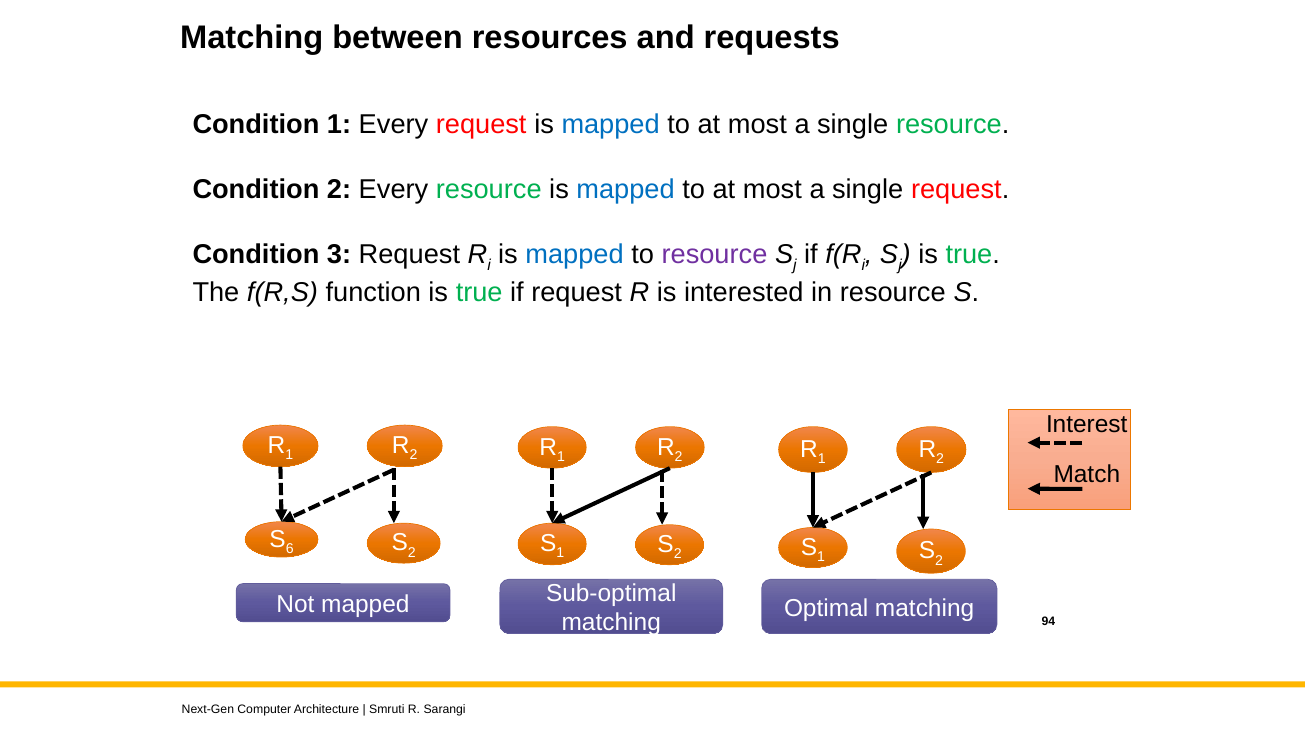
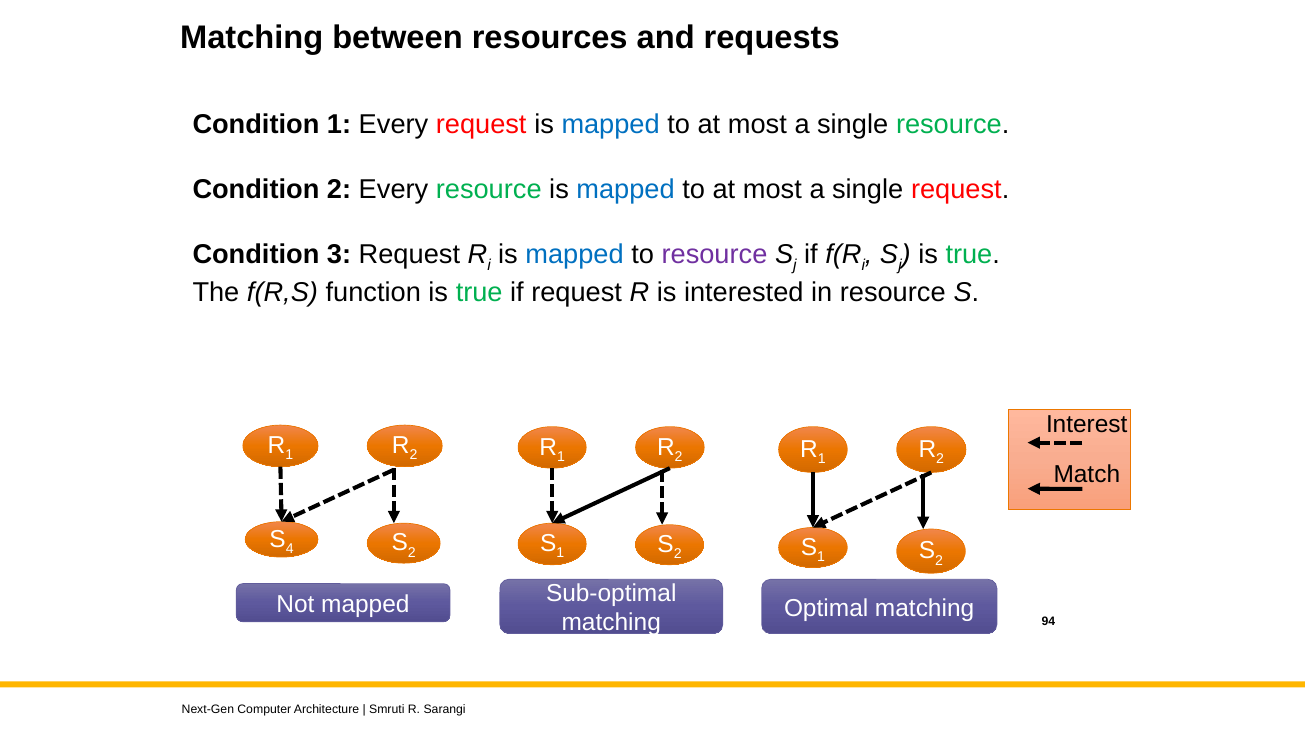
6: 6 -> 4
